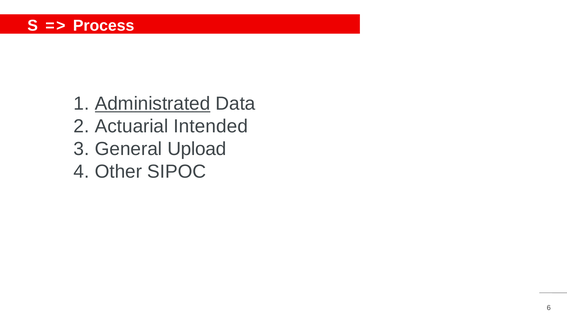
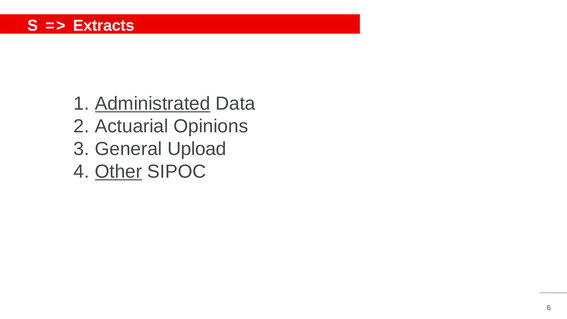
Process: Process -> Extracts
Intended: Intended -> Opinions
Other underline: none -> present
